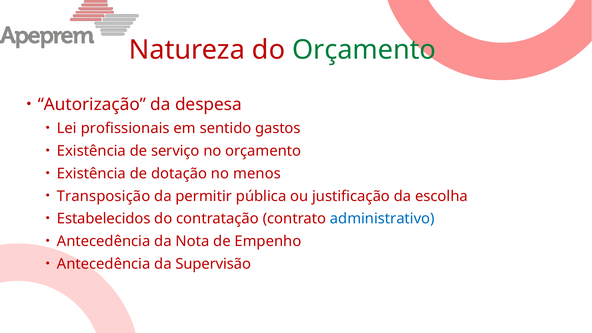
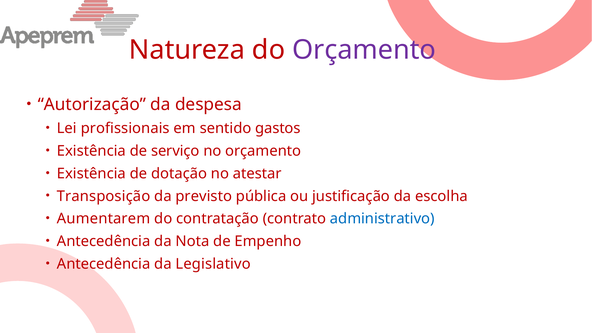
Orçamento at (364, 50) colour: green -> purple
menos: menos -> atestar
permitir: permitir -> previsto
Estabelecidos: Estabelecidos -> Aumentarem
Supervisão: Supervisão -> Legislativo
